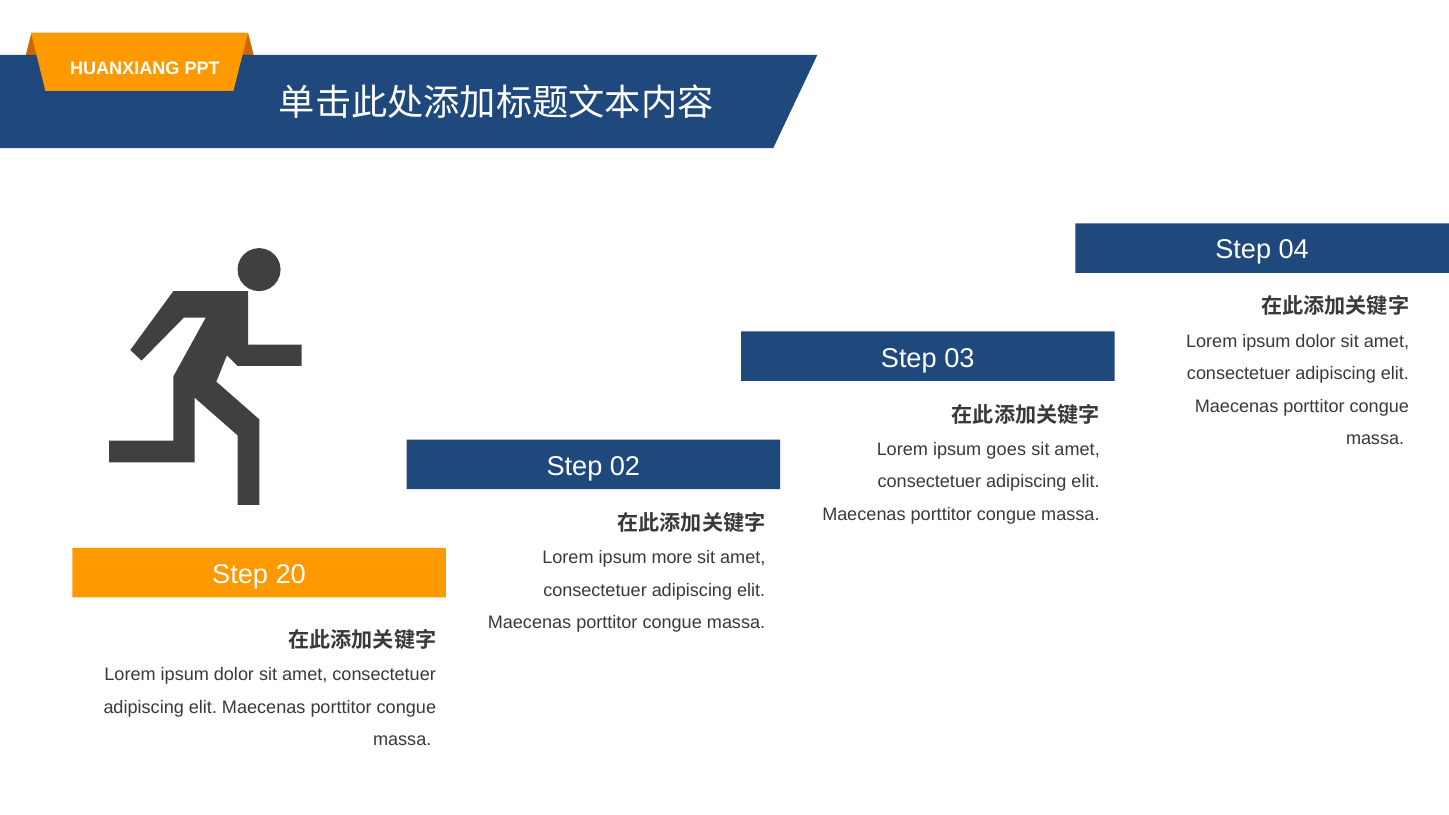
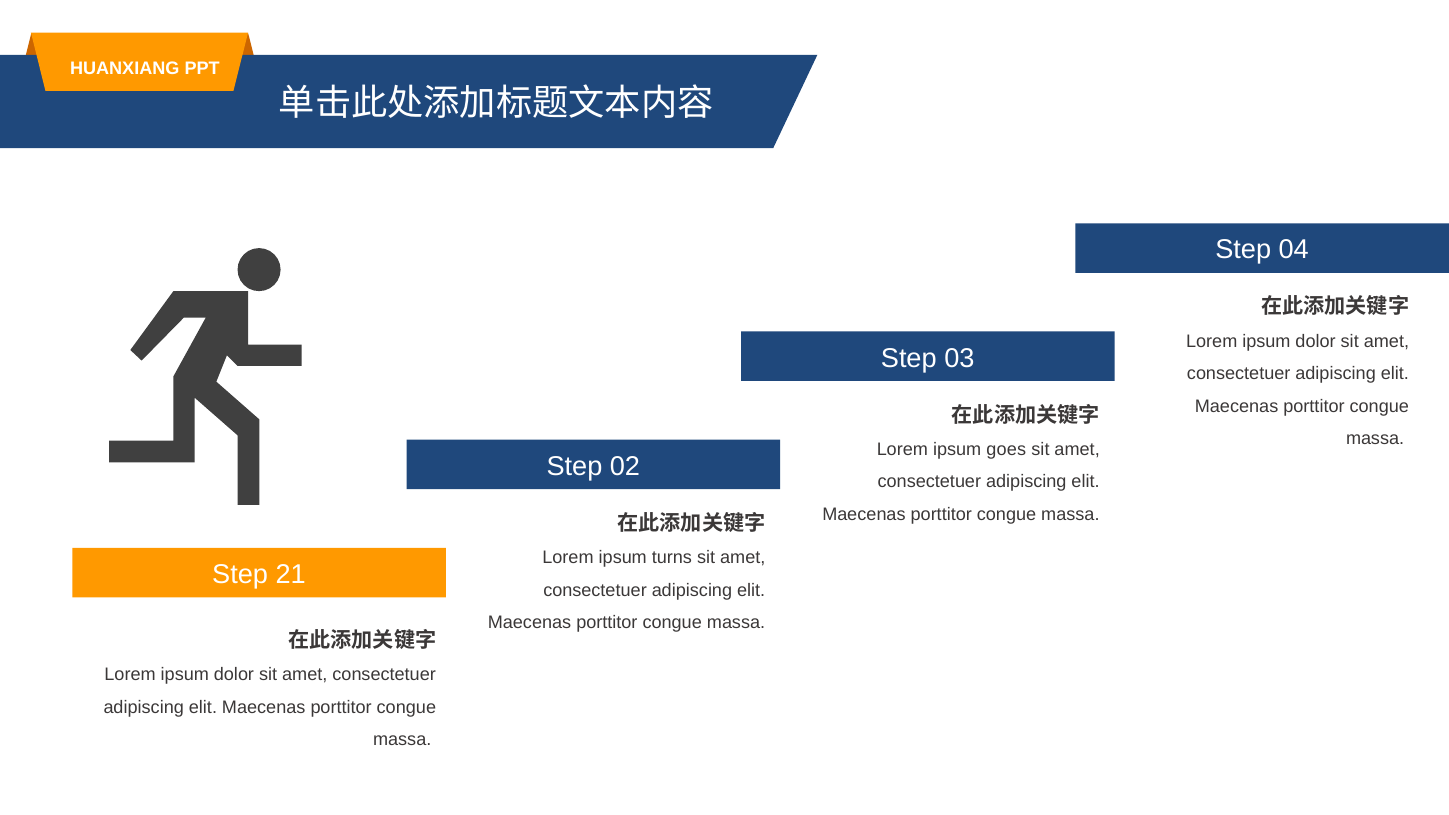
more: more -> turns
20: 20 -> 21
